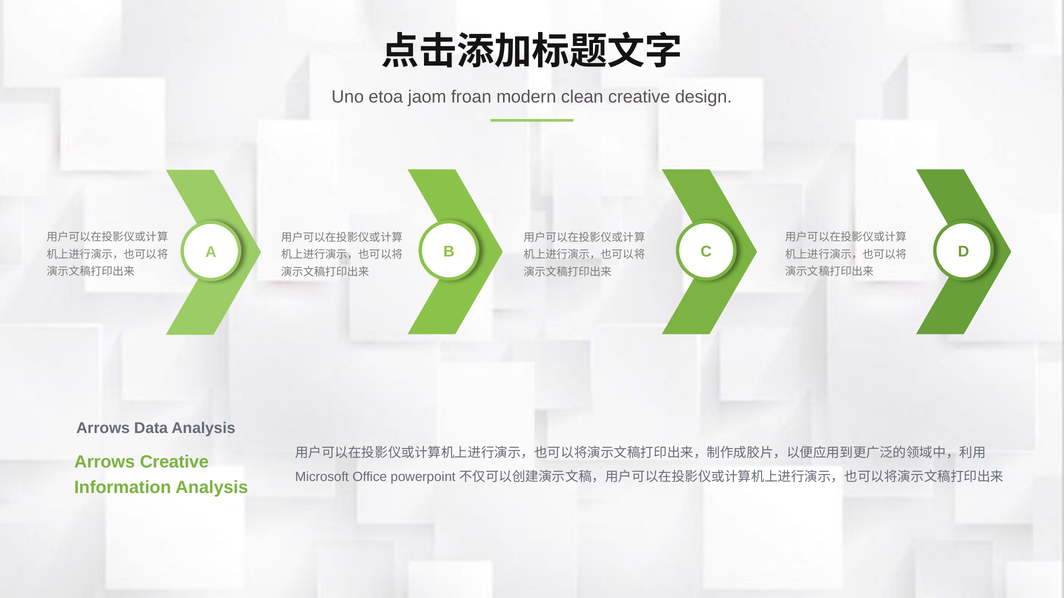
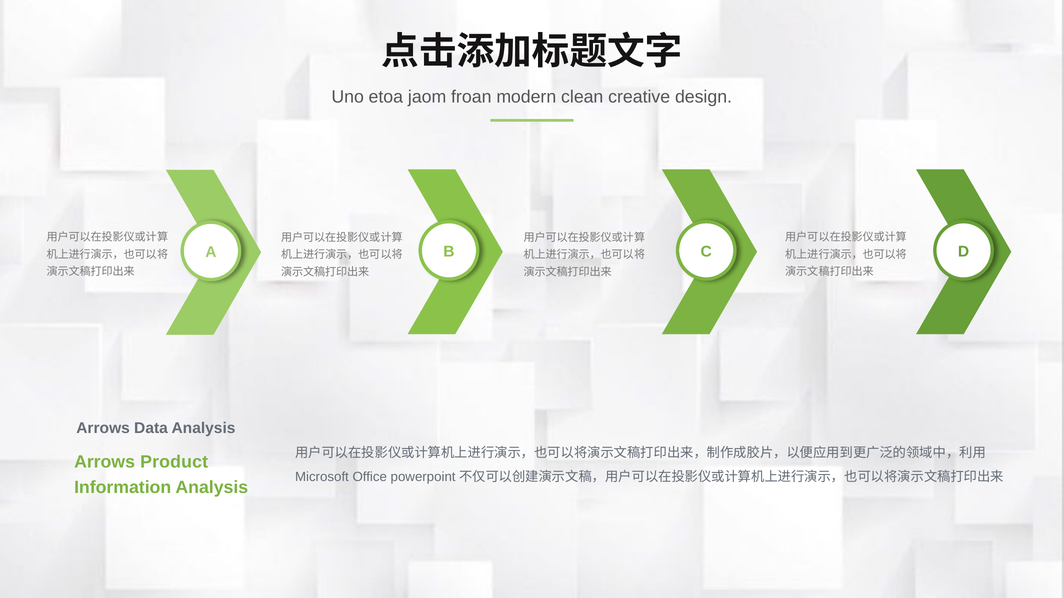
Arrows Creative: Creative -> Product
